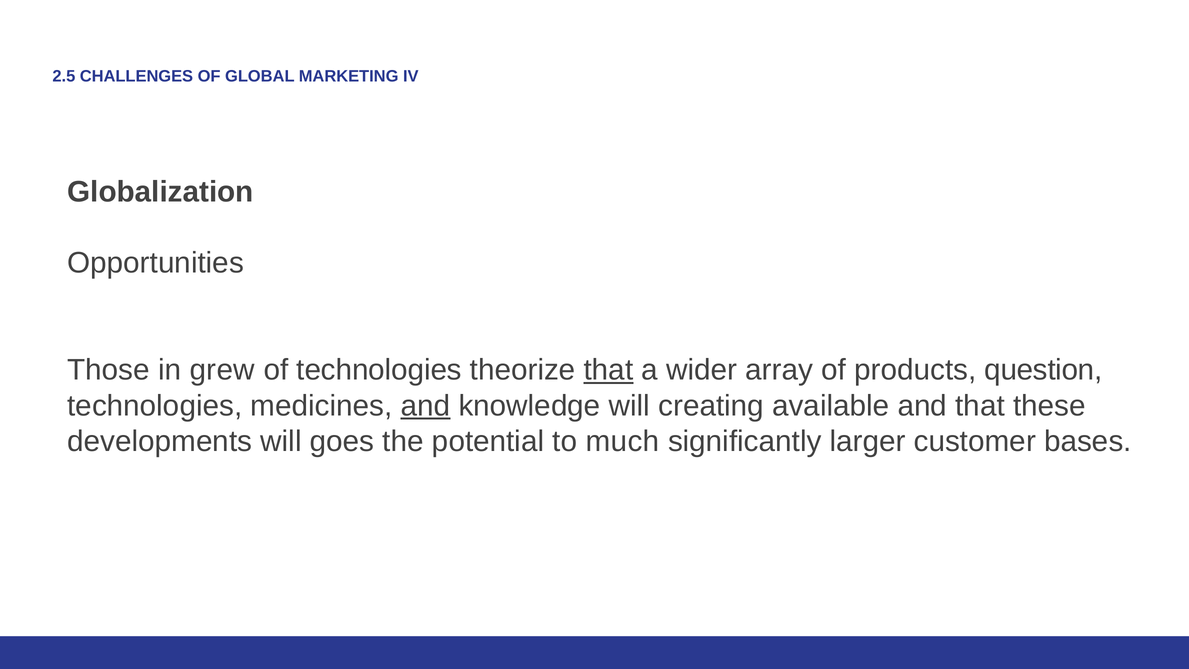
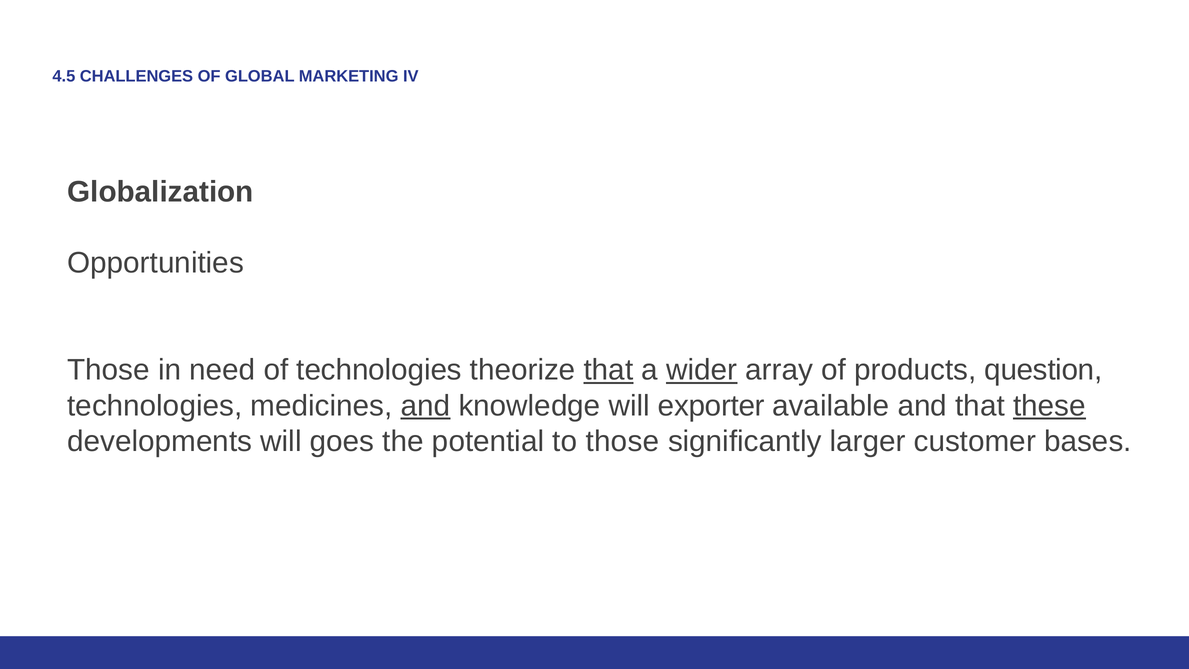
2.5: 2.5 -> 4.5
grew: grew -> need
wider underline: none -> present
creating: creating -> exporter
these underline: none -> present
to much: much -> those
